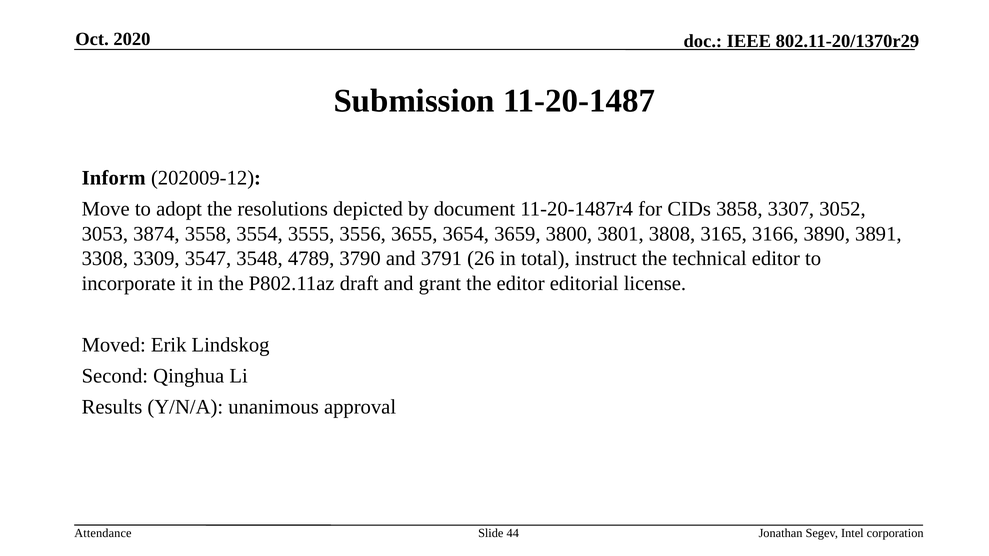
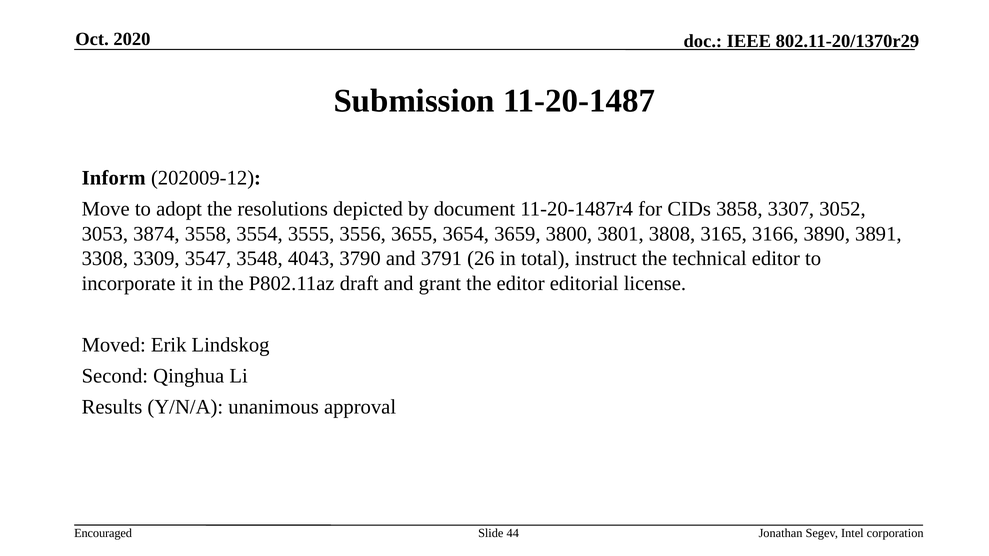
4789: 4789 -> 4043
Attendance: Attendance -> Encouraged
